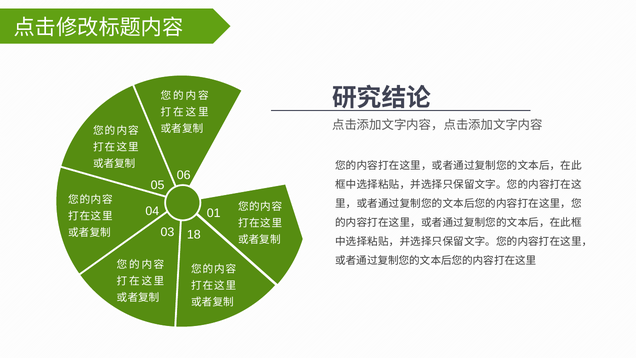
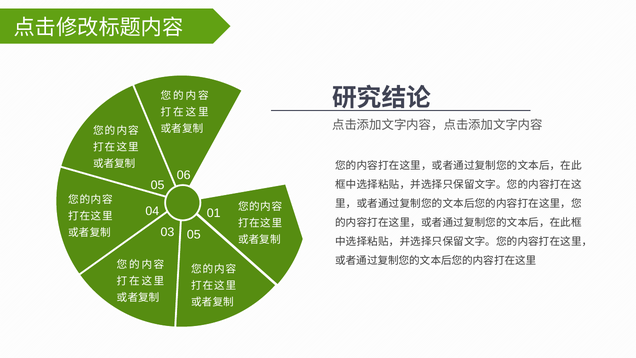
03 18: 18 -> 05
